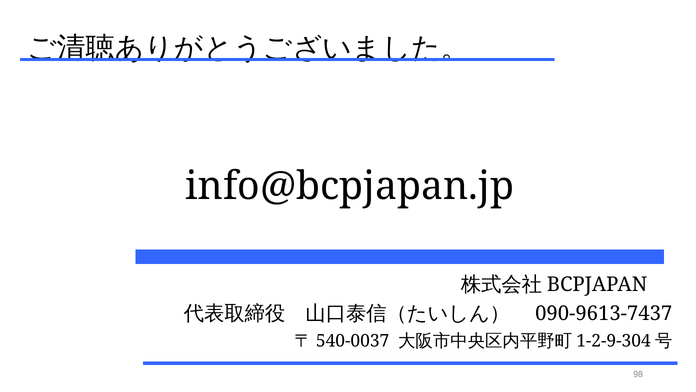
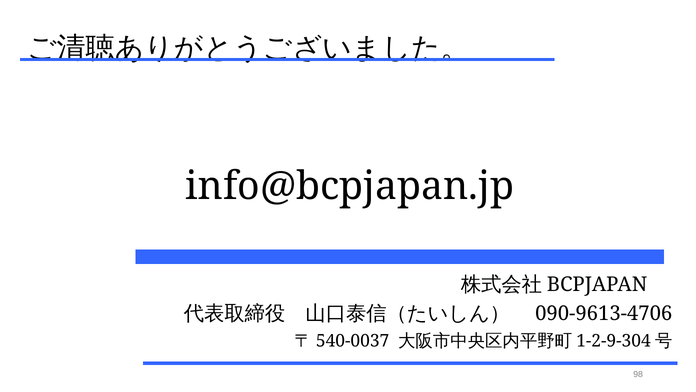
090-9613-7437: 090-9613-7437 -> 090-9613-4706
